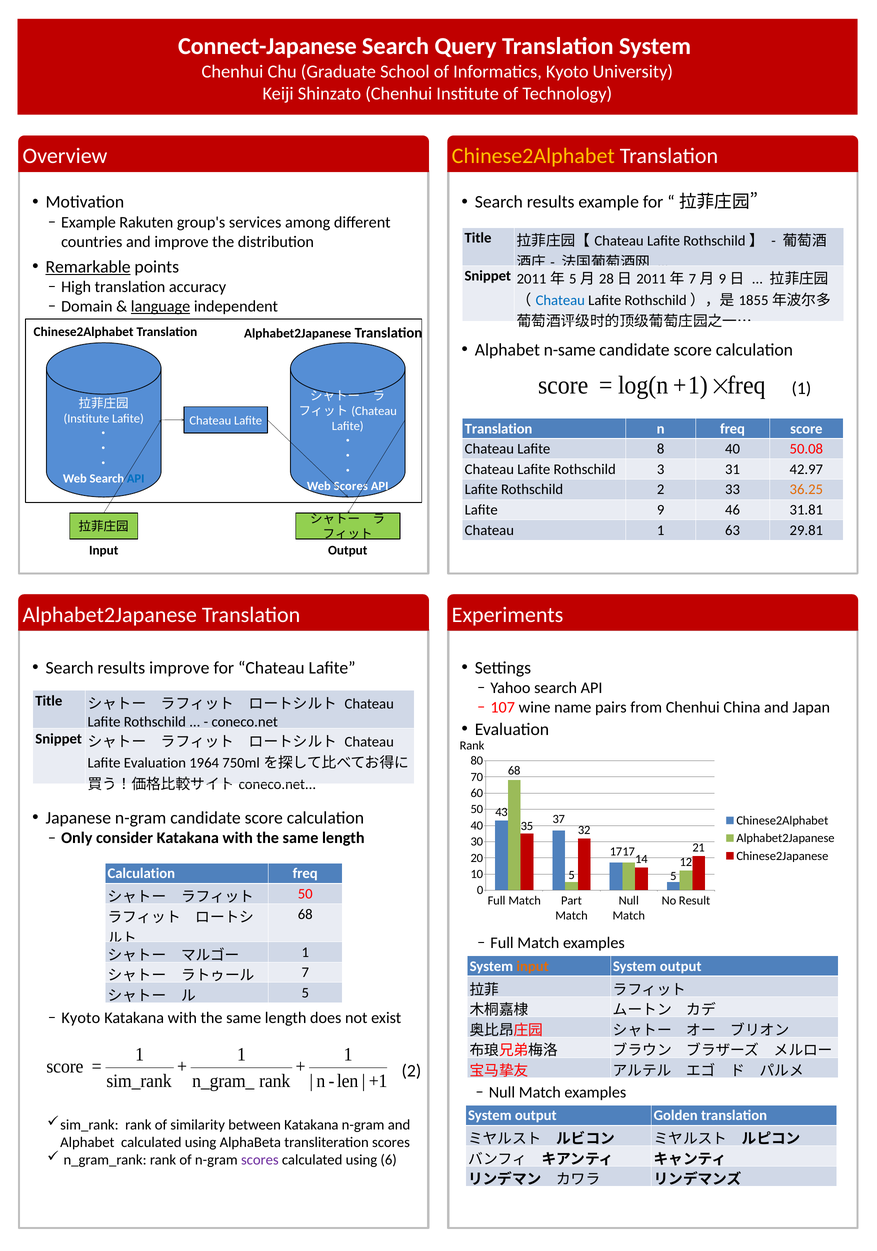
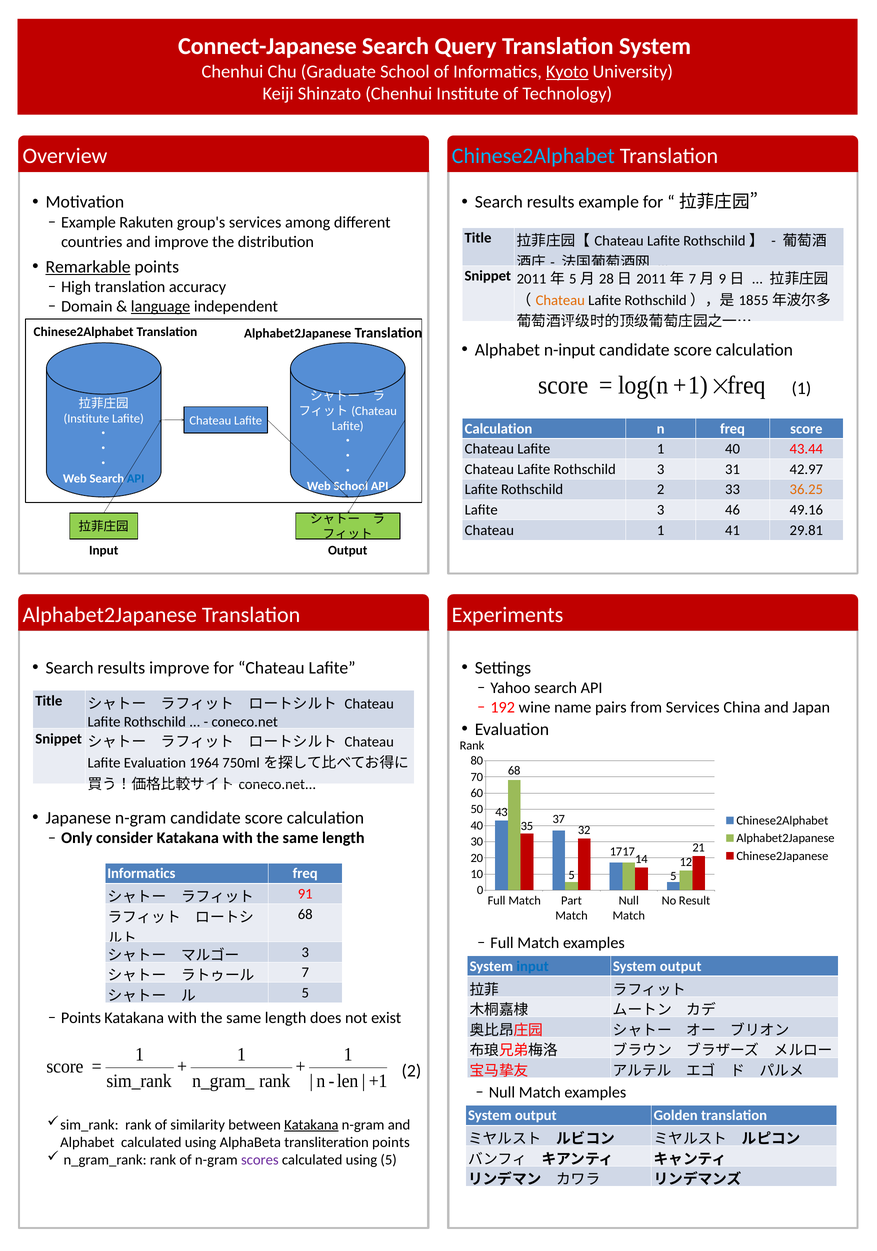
Kyoto at (567, 72) underline: none -> present
Chinese2Alphabet at (533, 156) colour: yellow -> light blue
Chateau at (560, 300) colour: blue -> orange
n-same: n-same -> n-input
Translation at (499, 429): Translation -> Calculation
Lafite 8: 8 -> 1
50.08: 50.08 -> 43.44
Web Scores: Scores -> School
Lafite 9: 9 -> 3
31.81: 31.81 -> 49.16
63: 63 -> 41
107: 107 -> 192
from Chenhui: Chenhui -> Services
Calculation at (141, 874): Calculation -> Informatics
50 at (305, 894): 50 -> 91
1 at (305, 952): 1 -> 3
input at (533, 967) colour: orange -> blue
Kyoto at (81, 1018): Kyoto -> Points
Katakana at (311, 1125) underline: none -> present
transliteration scores: scores -> points
using 6: 6 -> 5
